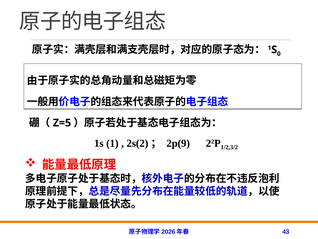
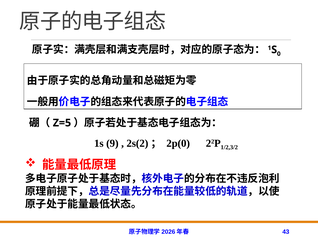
1s 1: 1 -> 9
2p(9: 2p(9 -> 2p(0
